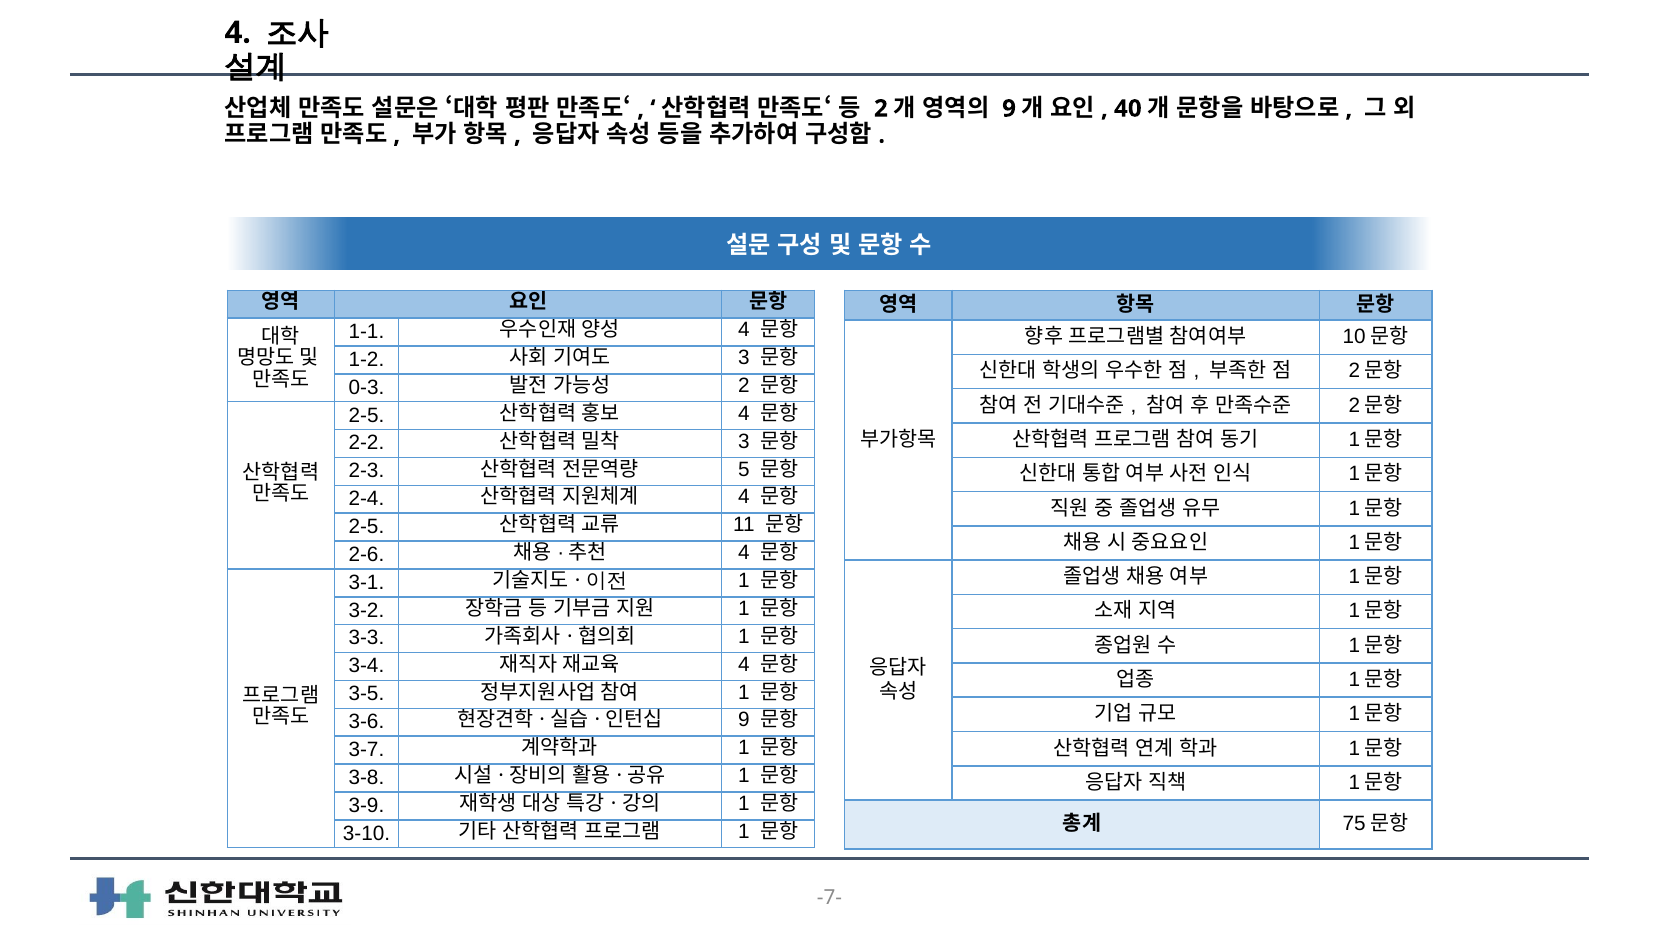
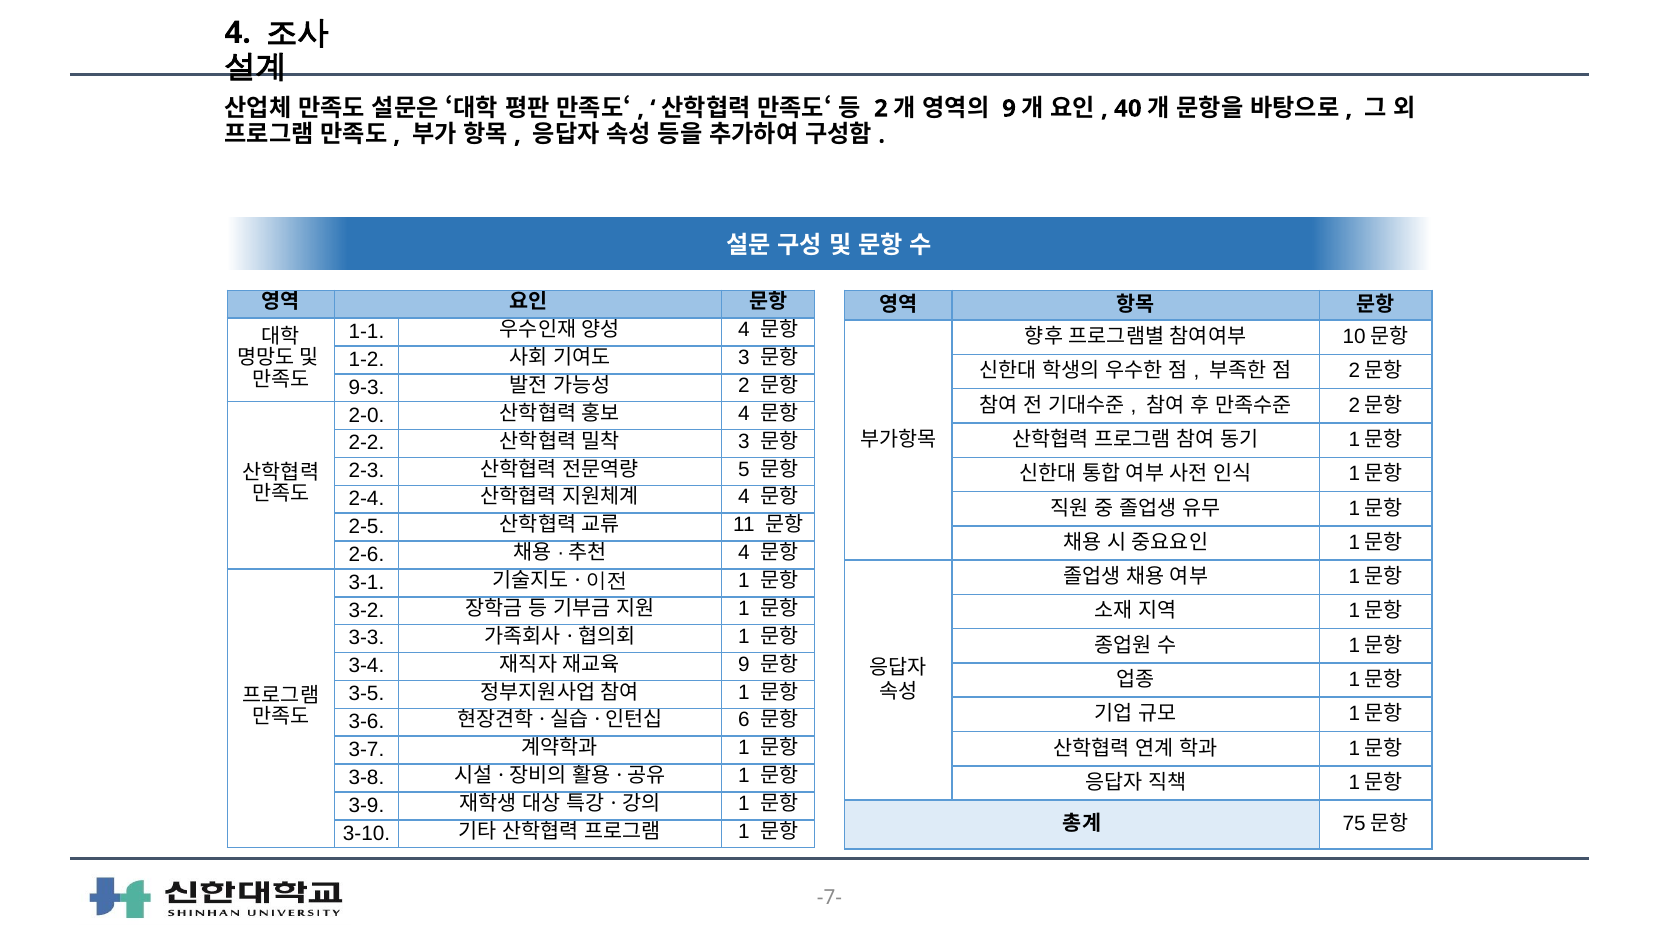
0-3: 0-3 -> 9-3
2-5 at (366, 415): 2-5 -> 2-0
4 at (744, 664): 4 -> 9
9 at (744, 720): 9 -> 6
